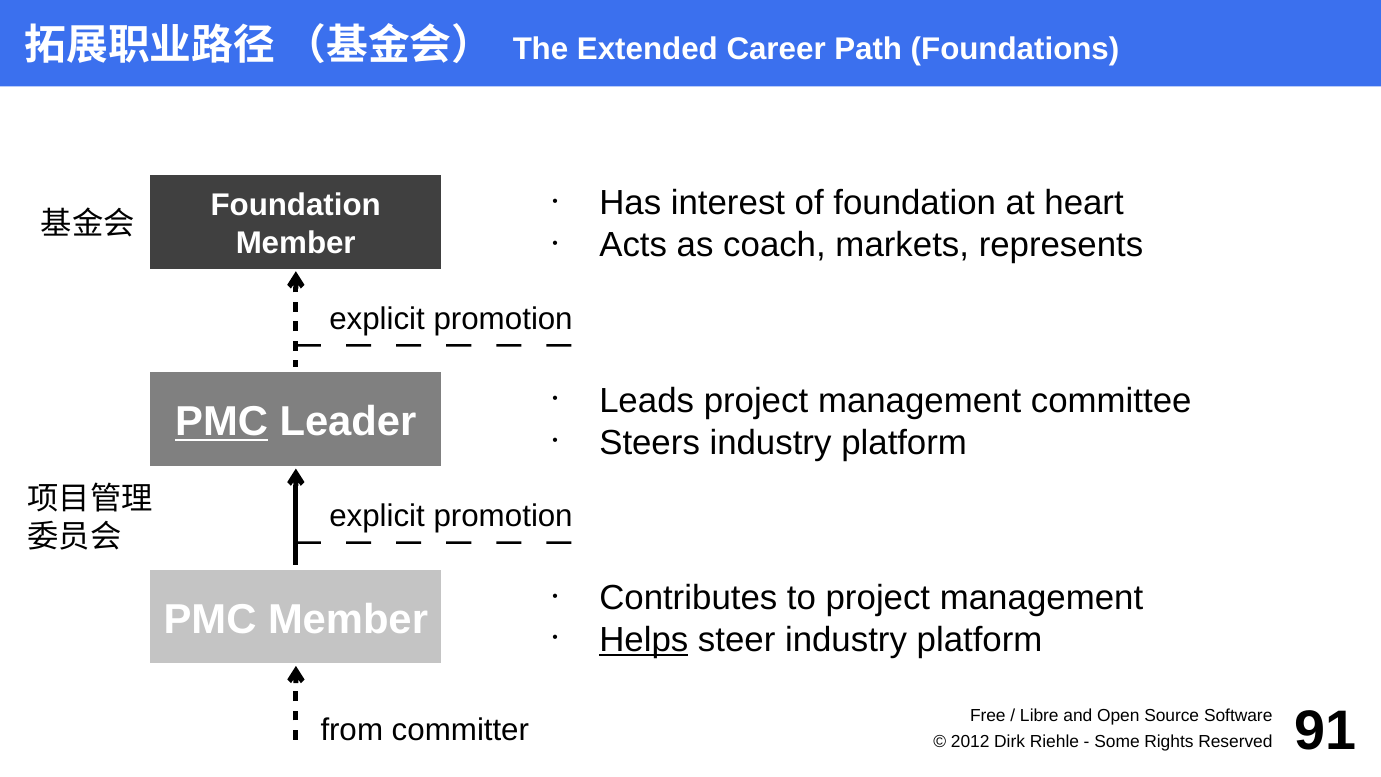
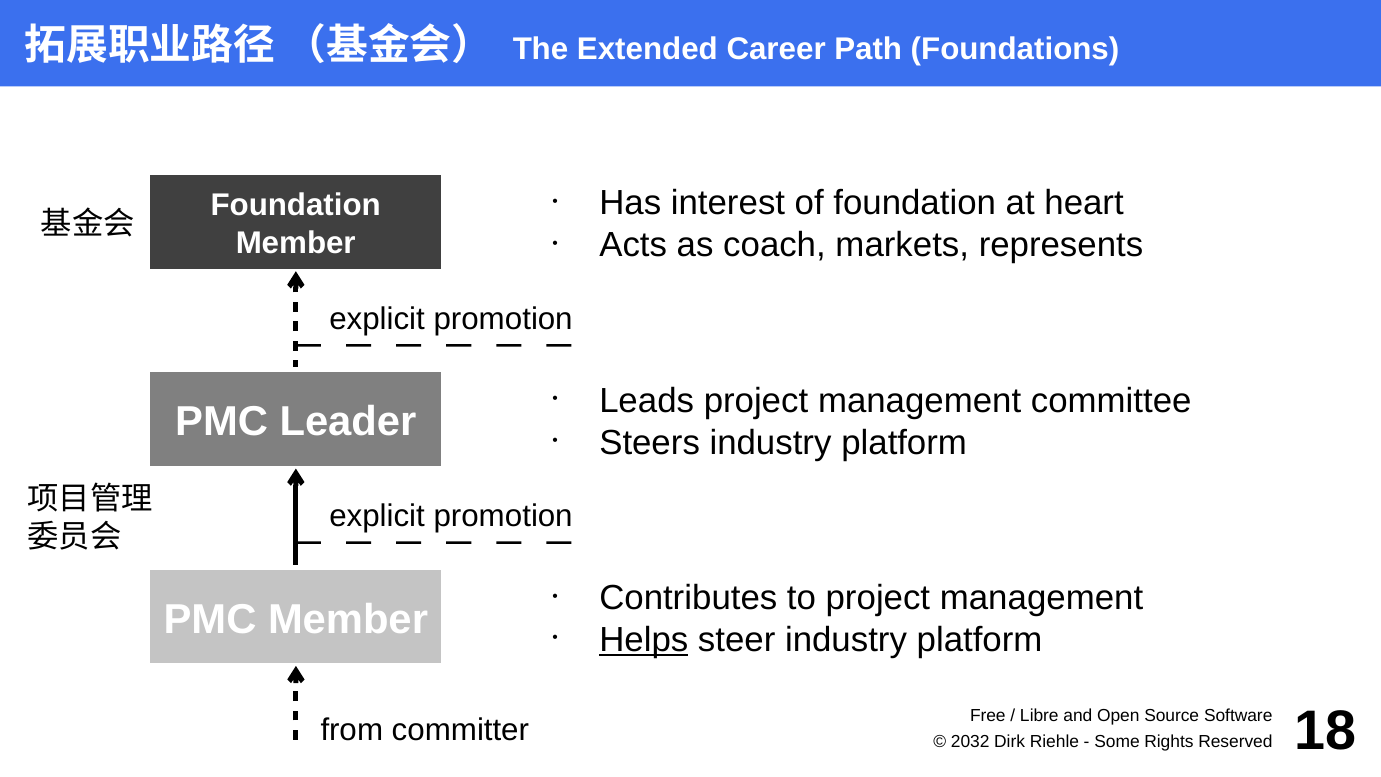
PMC at (222, 422) underline: present -> none
2012: 2012 -> 2032
91: 91 -> 18
